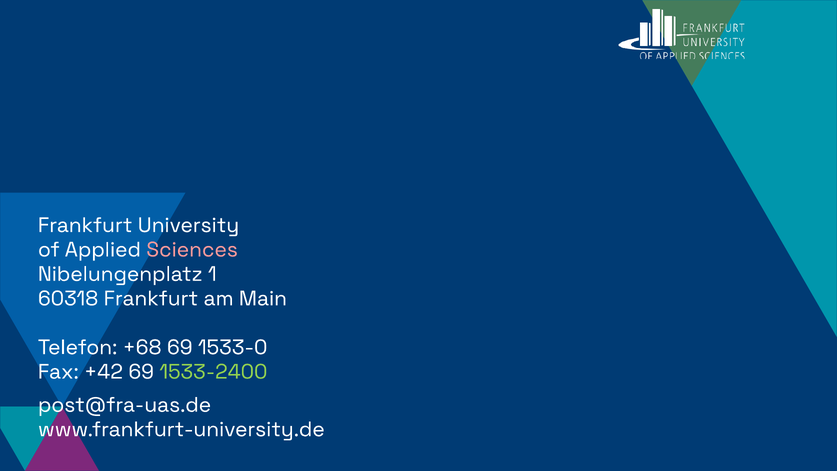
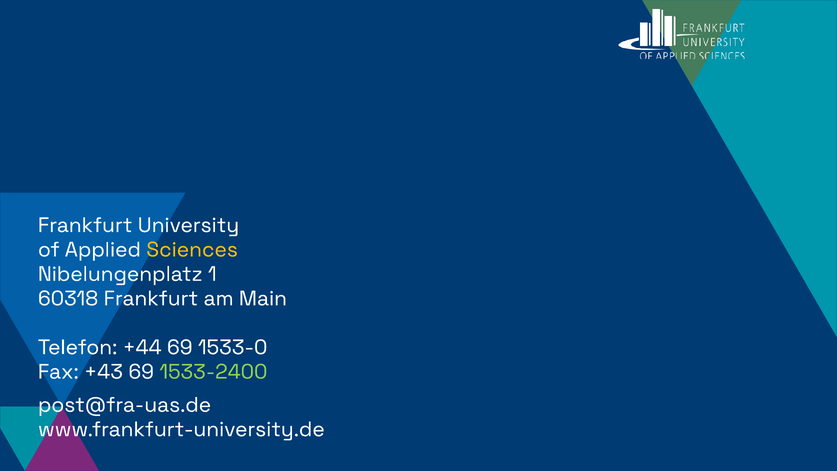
Sciences colour: pink -> yellow
+68: +68 -> +44
+42: +42 -> +43
